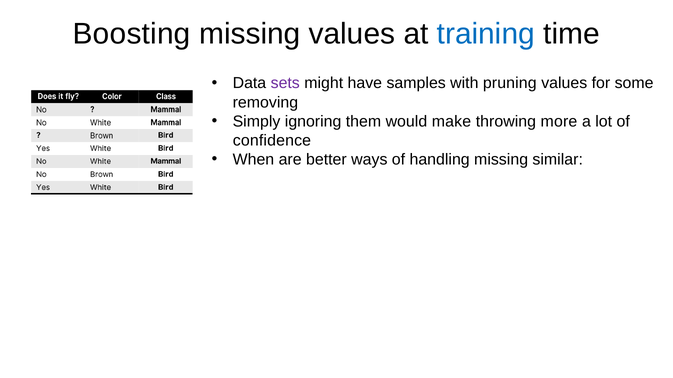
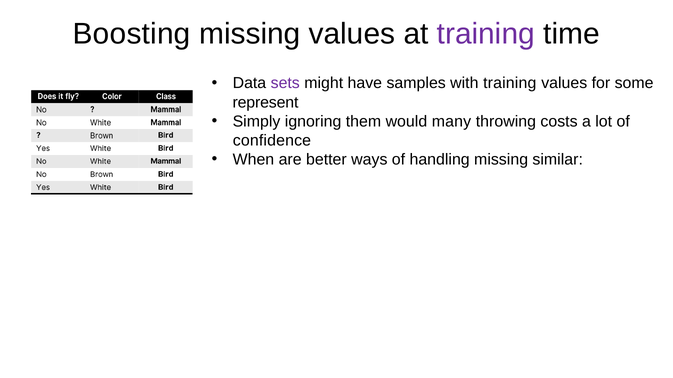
training at (486, 34) colour: blue -> purple
with pruning: pruning -> training
removing: removing -> represent
make: make -> many
more: more -> costs
